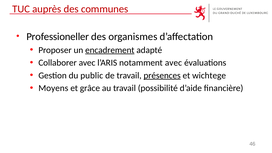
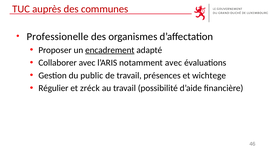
Professioneller: Professioneller -> Professionelle
présences underline: present -> none
Moyens: Moyens -> Régulier
grâce: grâce -> zréck
